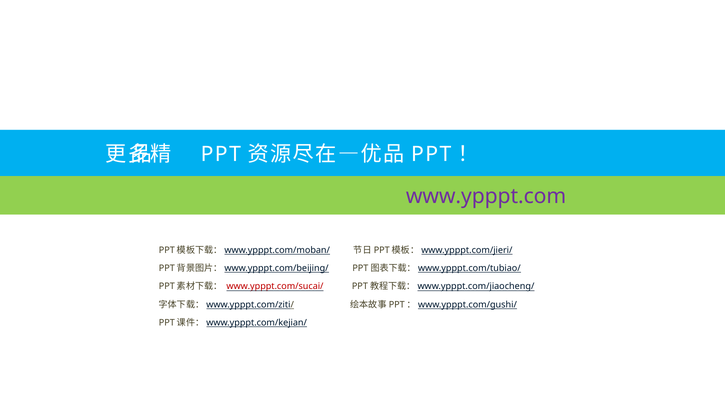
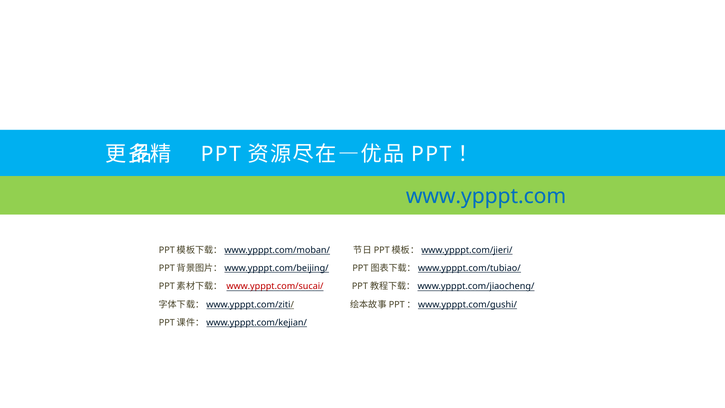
www.ypppt.com colour: purple -> blue
